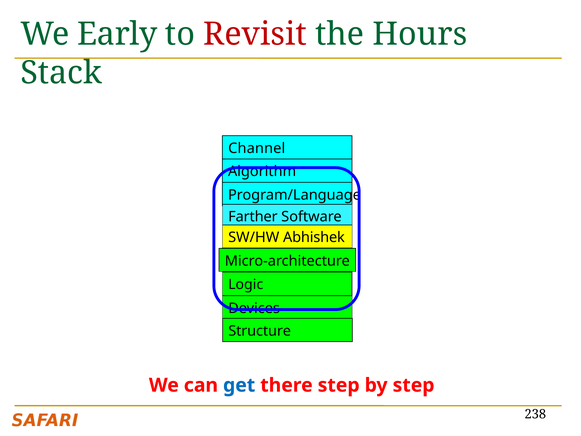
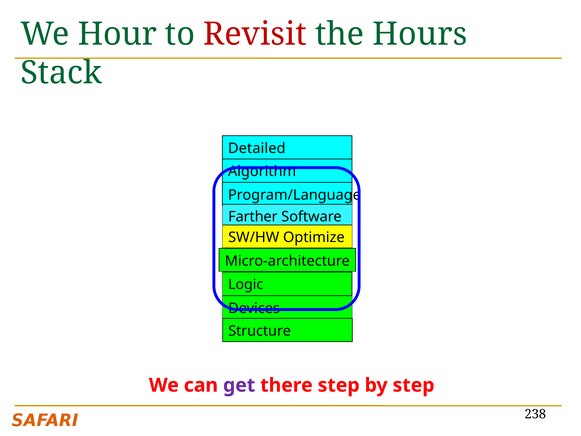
Early: Early -> Hour
Channel: Channel -> Detailed
Abhishek: Abhishek -> Optimize
get colour: blue -> purple
